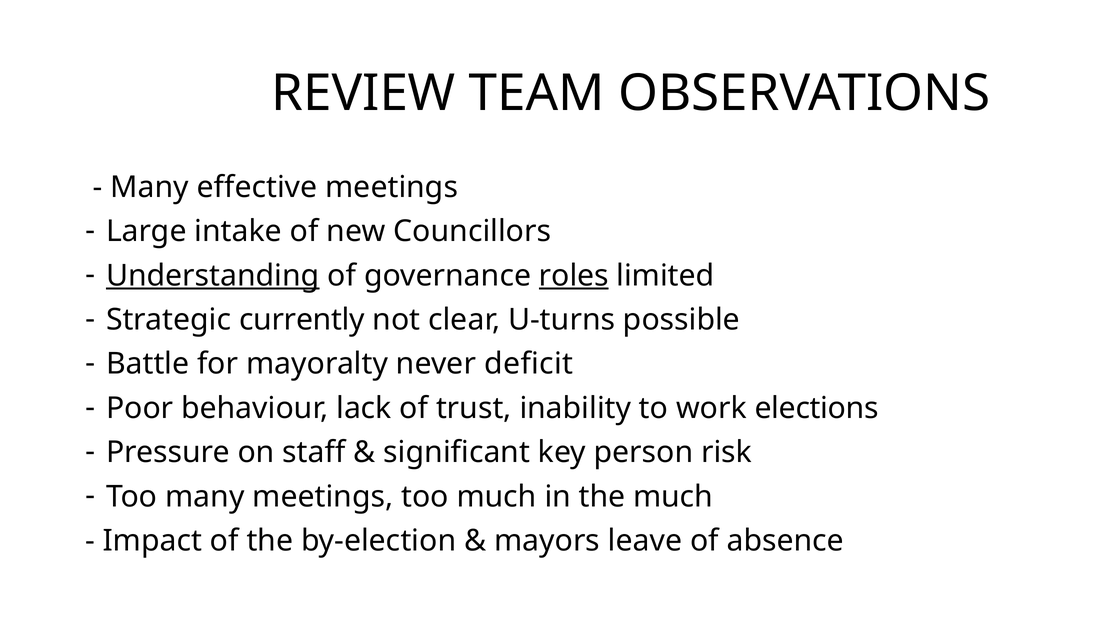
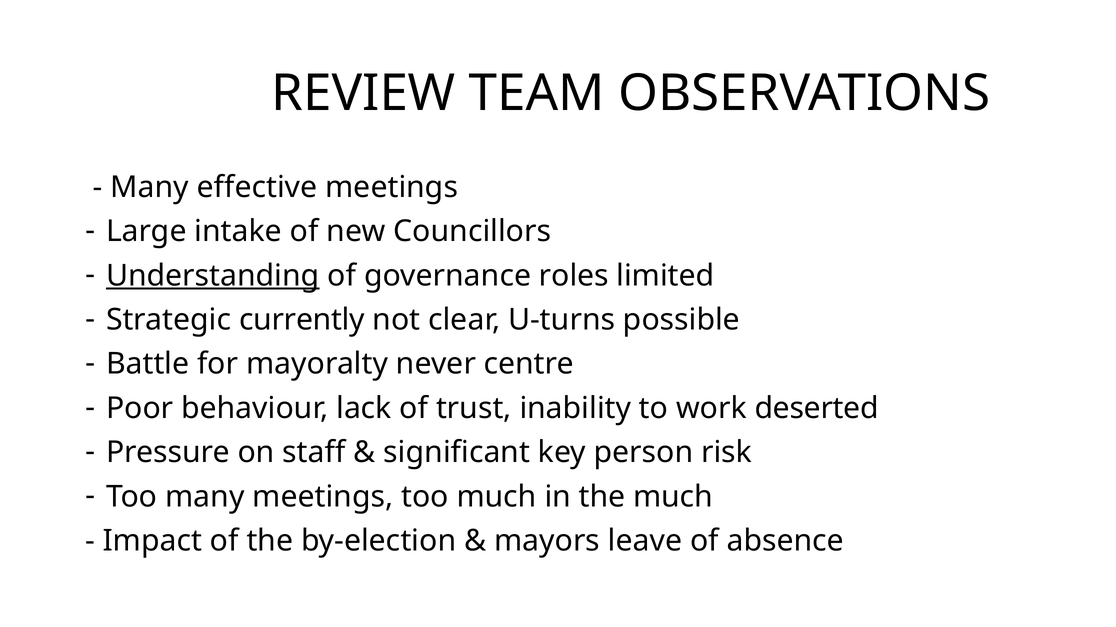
roles underline: present -> none
deficit: deficit -> centre
elections: elections -> deserted
